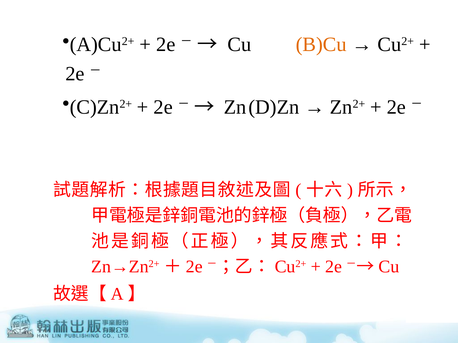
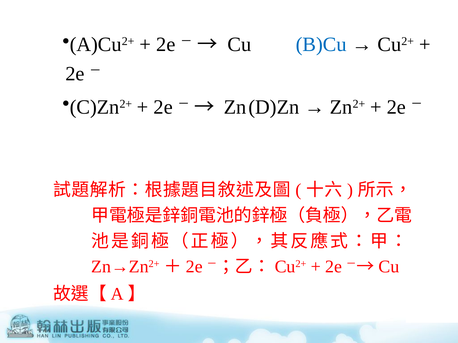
B)Cu colour: orange -> blue
